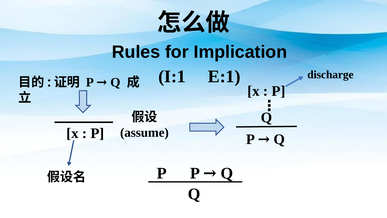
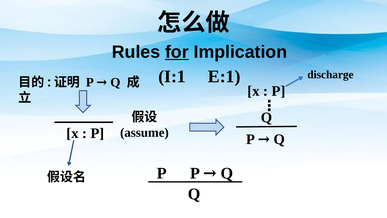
for underline: none -> present
